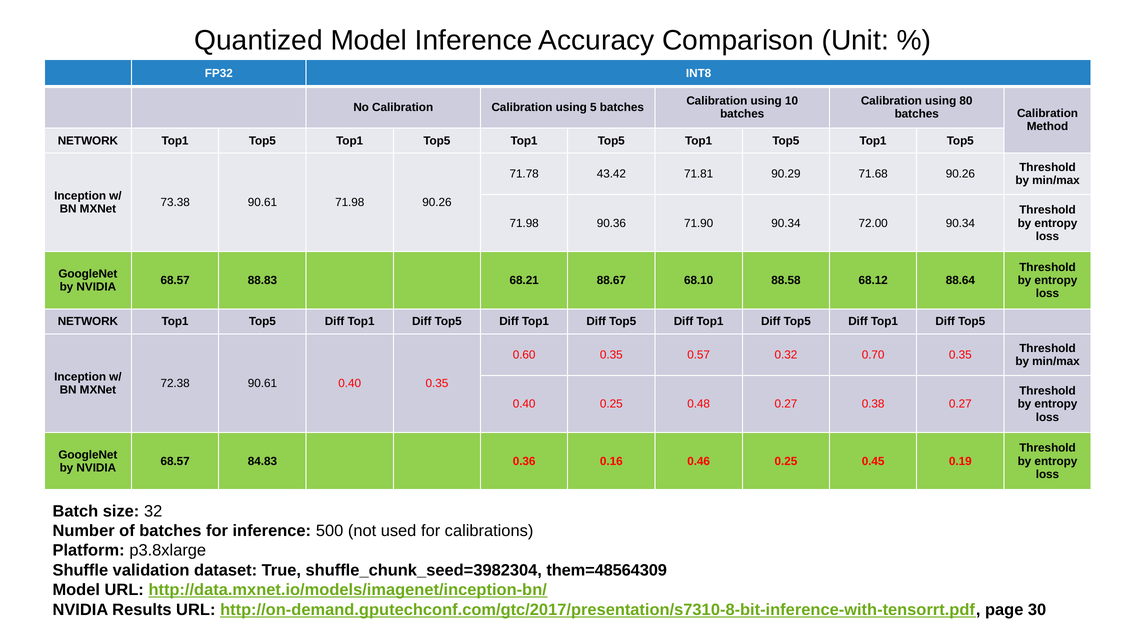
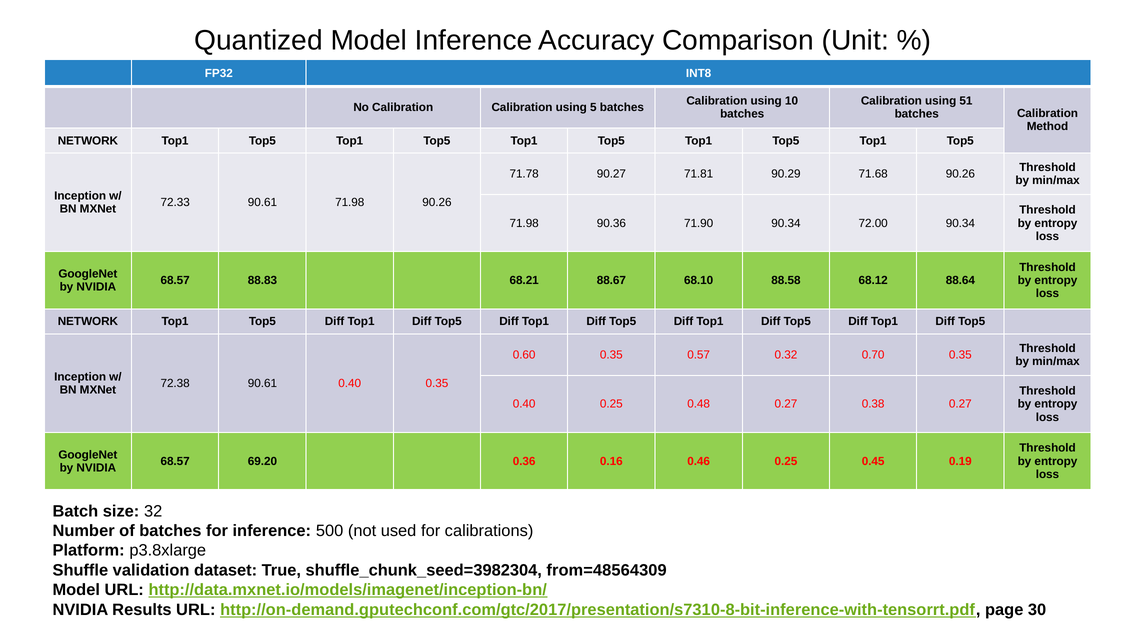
80: 80 -> 51
43.42: 43.42 -> 90.27
73.38: 73.38 -> 72.33
84.83: 84.83 -> 69.20
them=48564309: them=48564309 -> from=48564309
